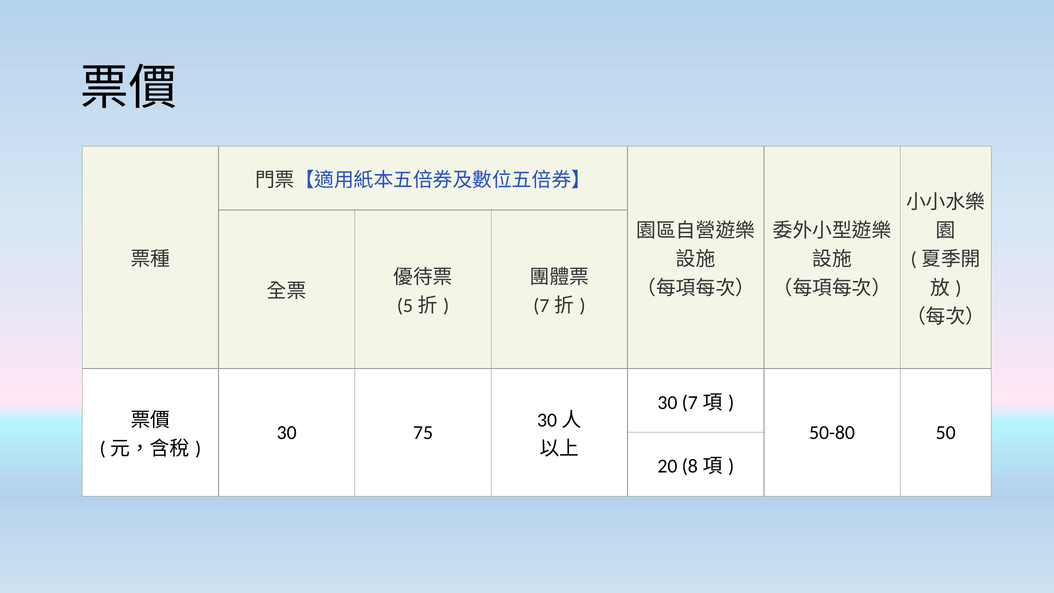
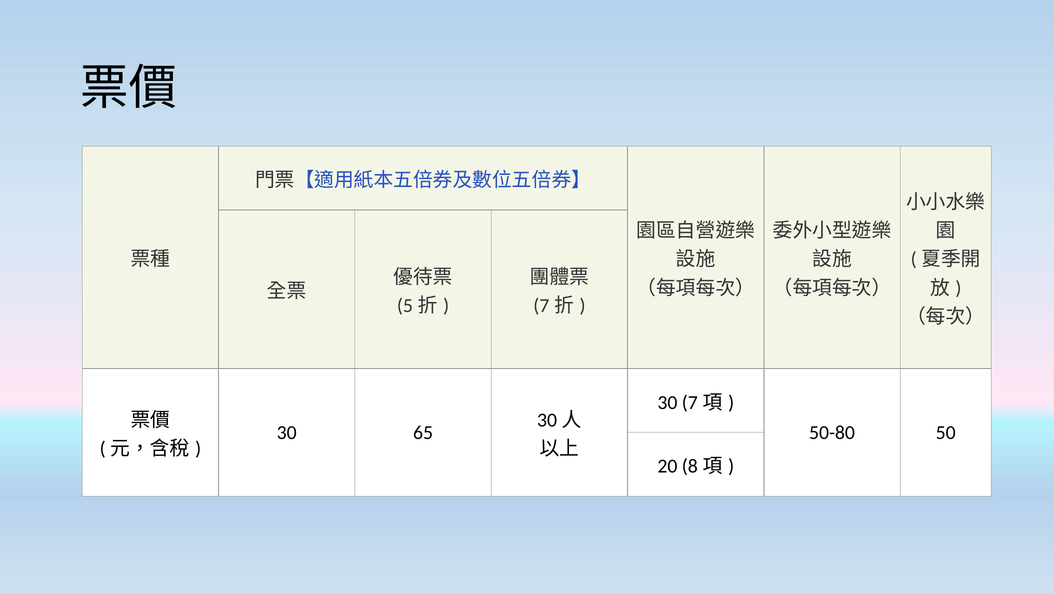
75: 75 -> 65
